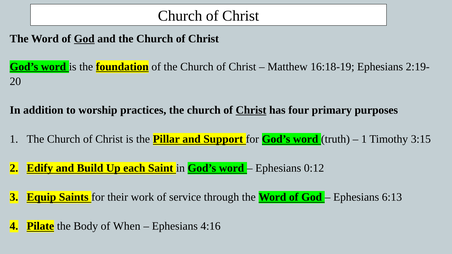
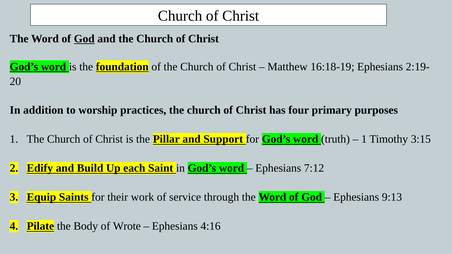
Christ at (251, 110) underline: present -> none
0:12: 0:12 -> 7:12
6:13: 6:13 -> 9:13
When: When -> Wrote
